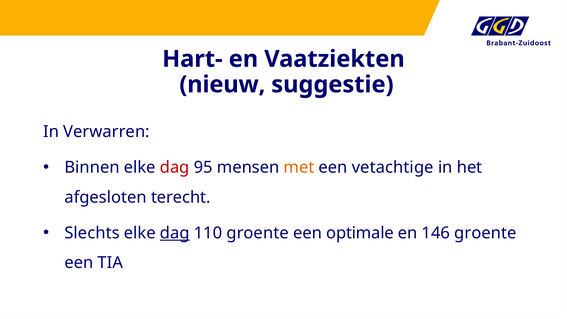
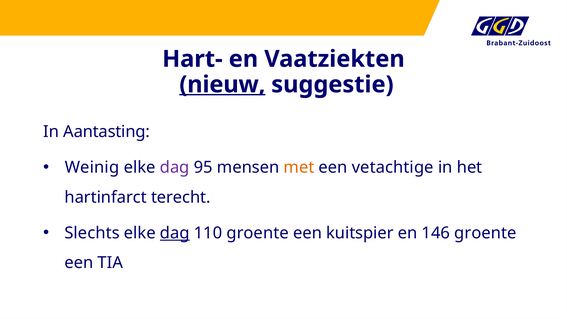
nieuw underline: none -> present
Verwarren: Verwarren -> Aantasting
Binnen: Binnen -> Weinig
dag at (175, 167) colour: red -> purple
afgesloten: afgesloten -> hartinfarct
optimale: optimale -> kuitspier
